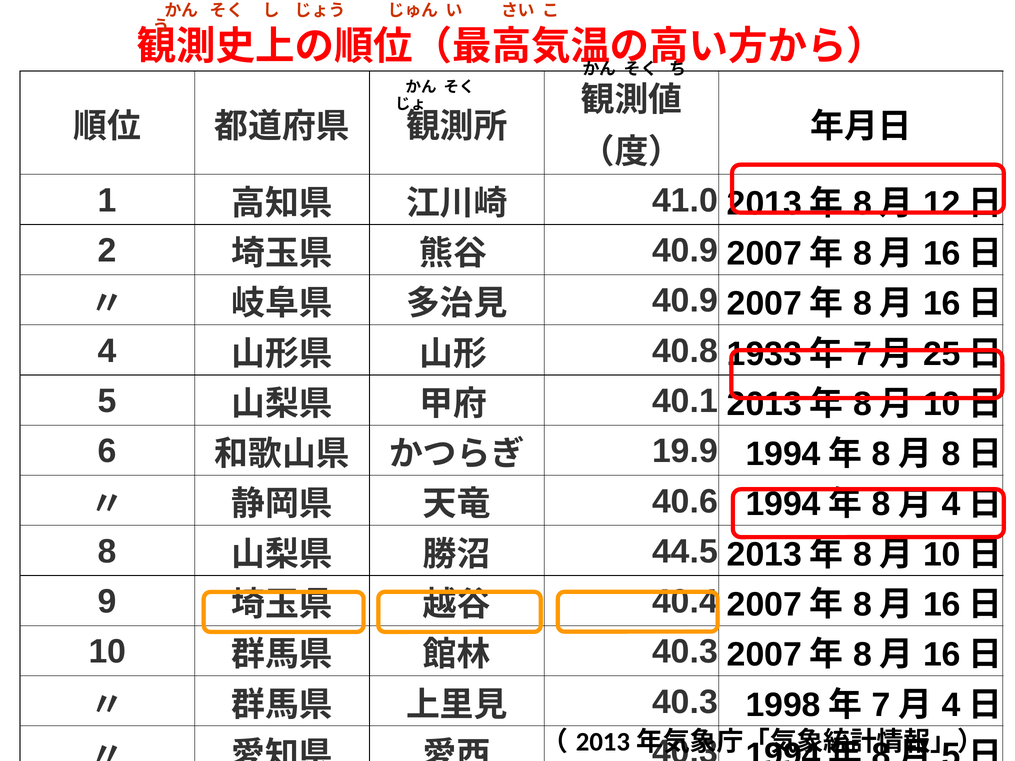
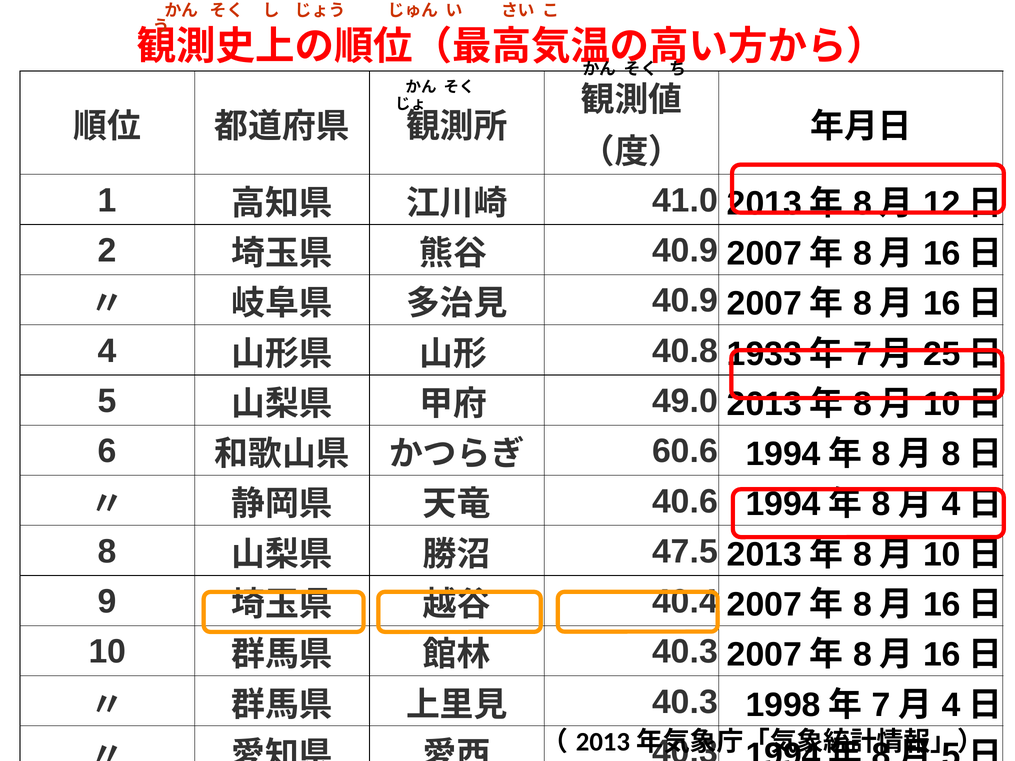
40.1: 40.1 -> 49.0
19.9: 19.9 -> 60.6
44.5: 44.5 -> 47.5
